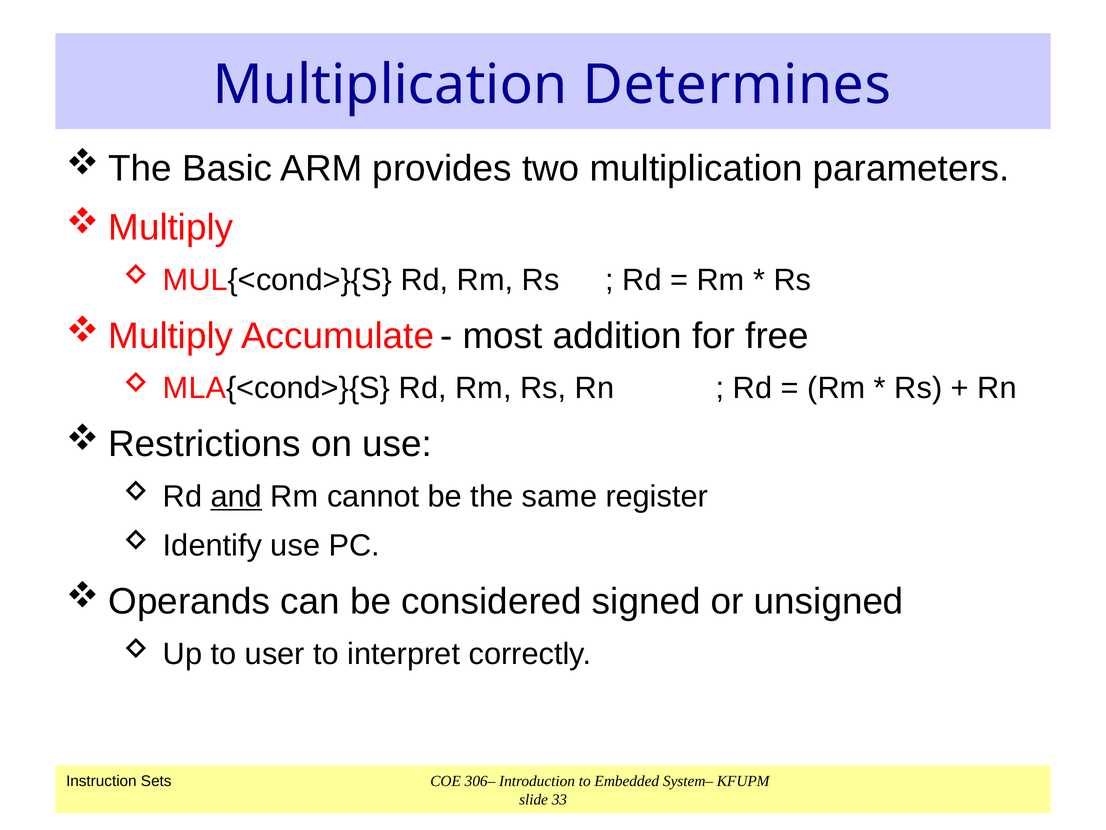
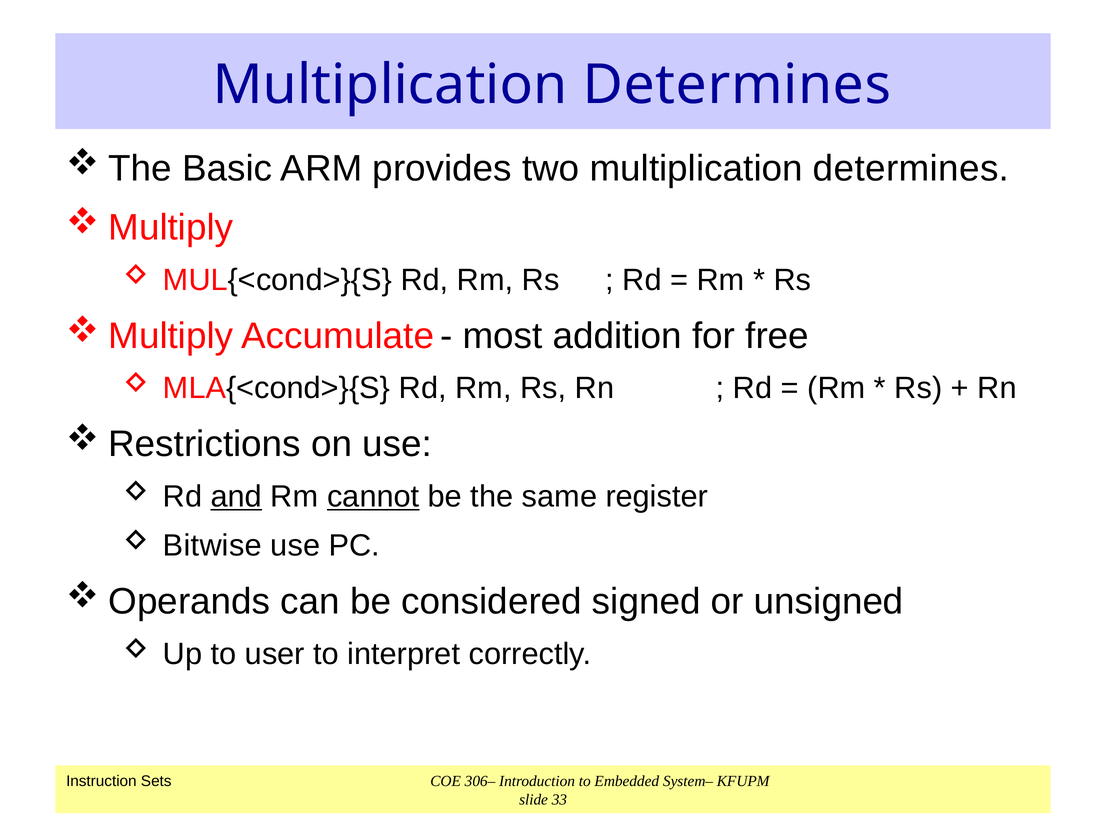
two multiplication parameters: parameters -> determines
cannot underline: none -> present
Identify: Identify -> Bitwise
